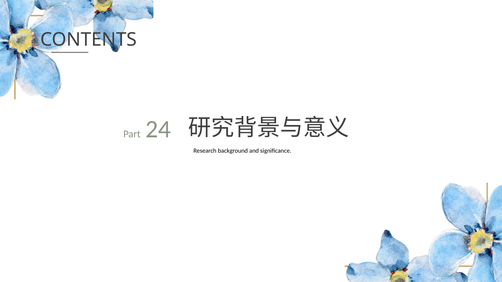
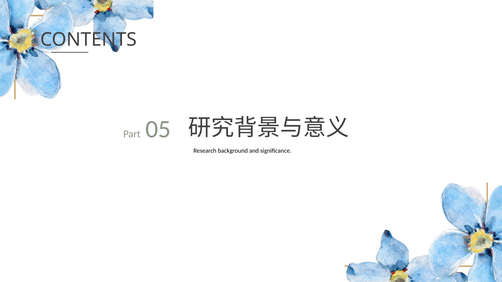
24: 24 -> 05
